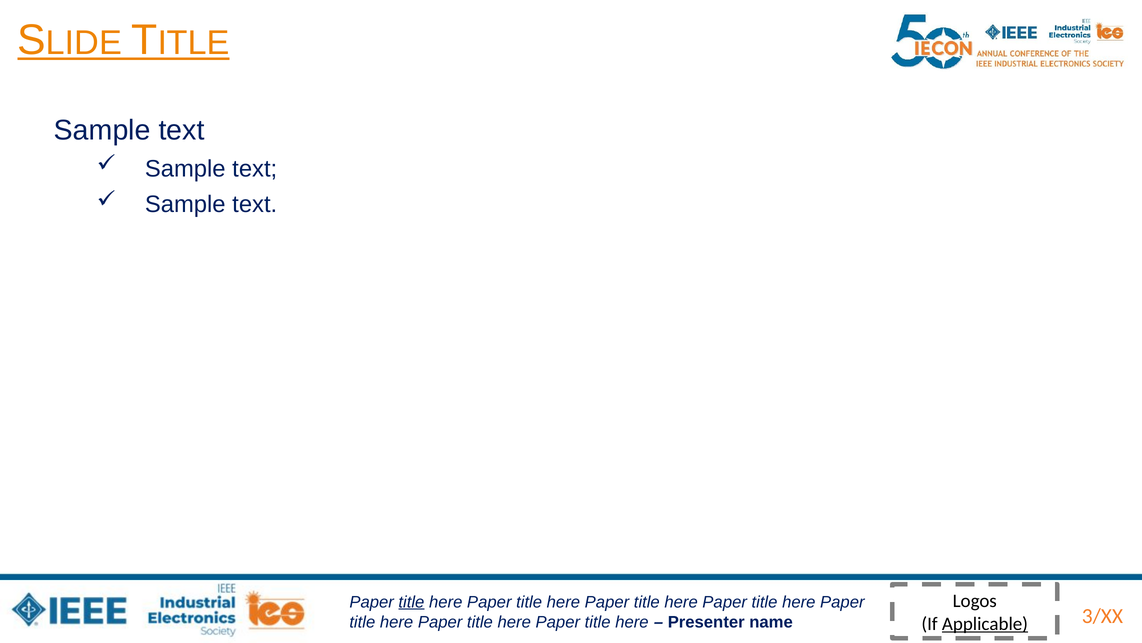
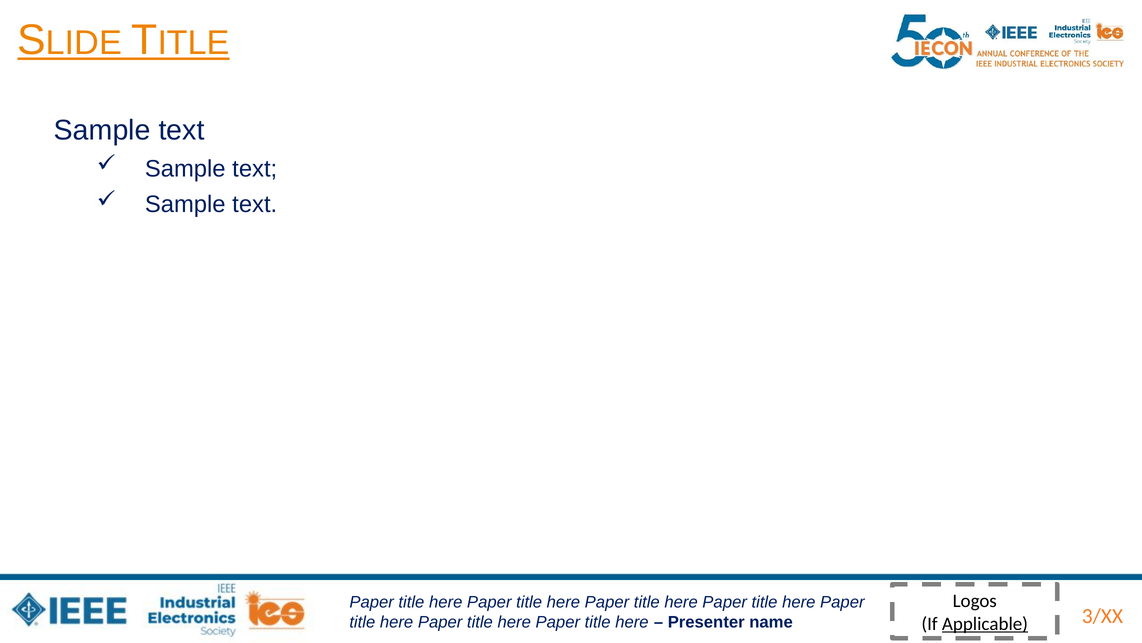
title at (411, 601) underline: present -> none
